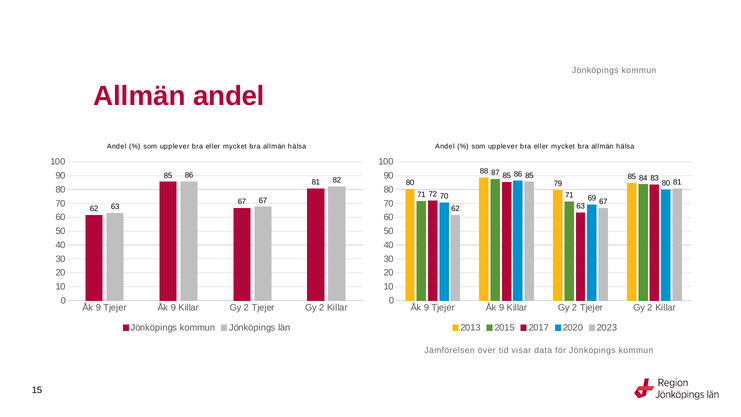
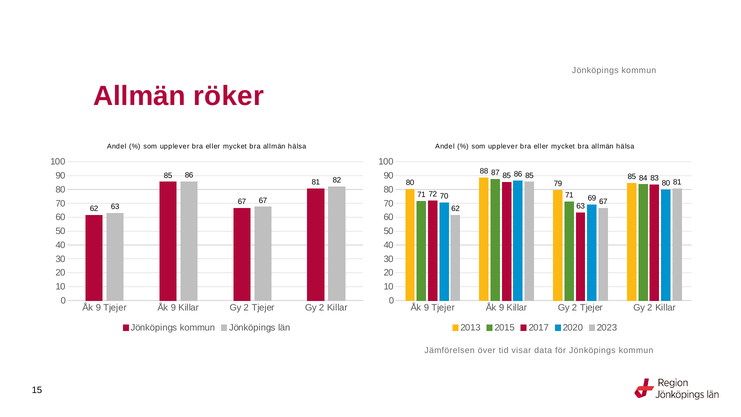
Allmän andel: andel -> röker
